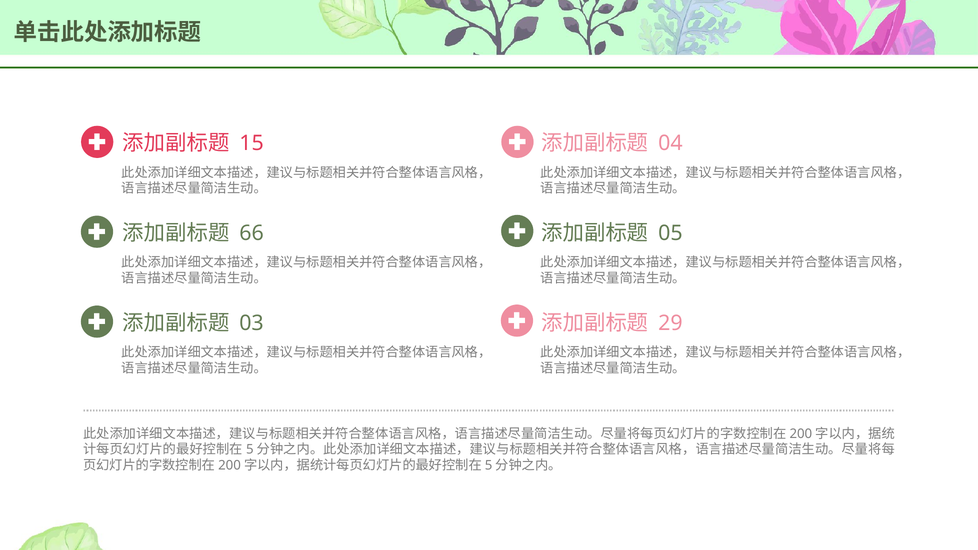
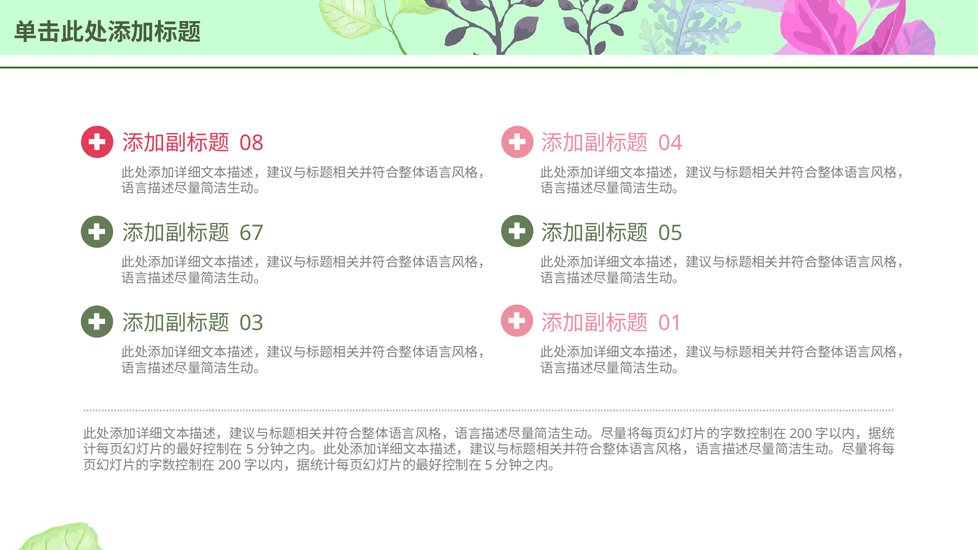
15: 15 -> 08
66: 66 -> 67
29: 29 -> 01
